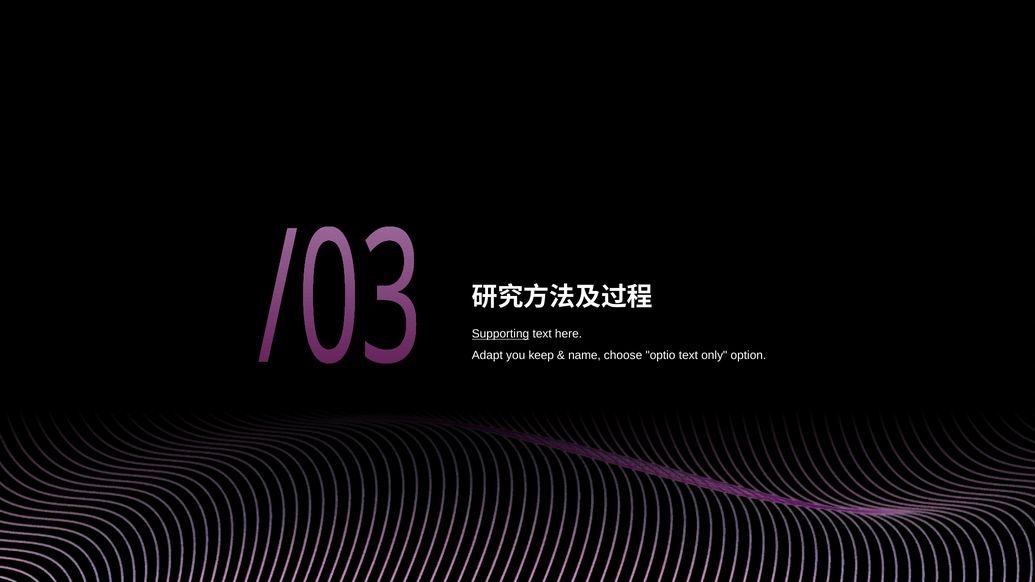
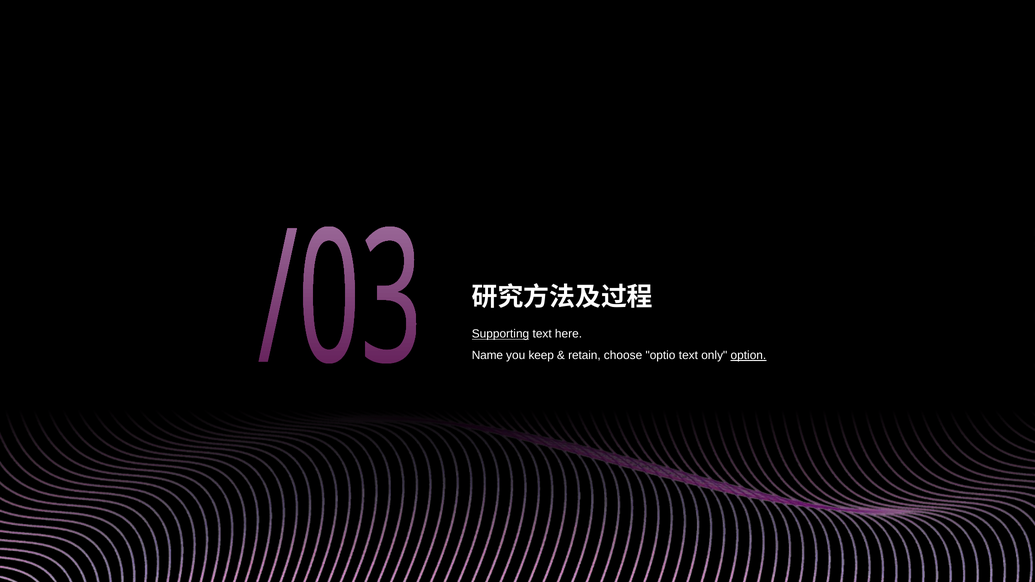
Adapt: Adapt -> Name
name: name -> retain
option underline: none -> present
